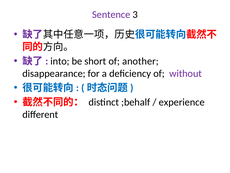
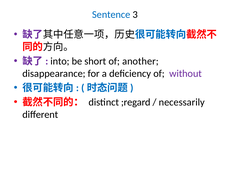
Sentence colour: purple -> blue
;behalf: ;behalf -> ;regard
experience: experience -> necessarily
